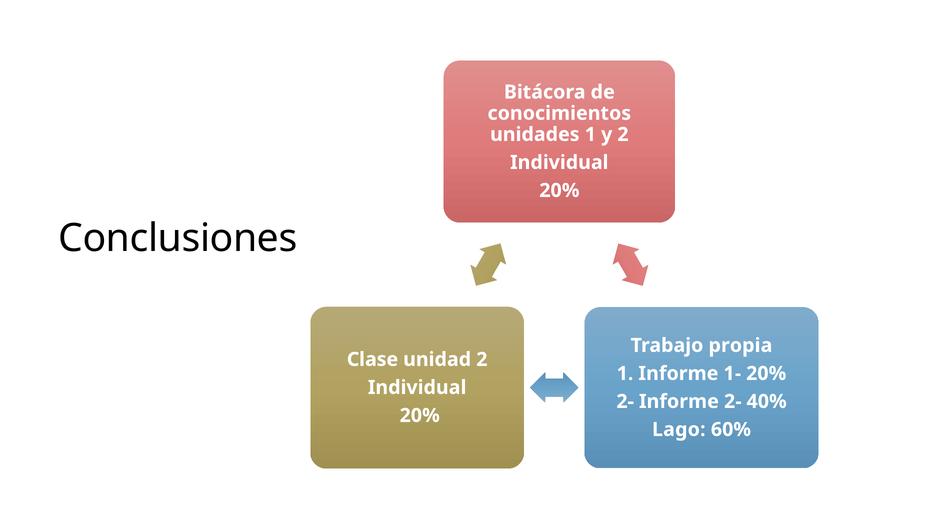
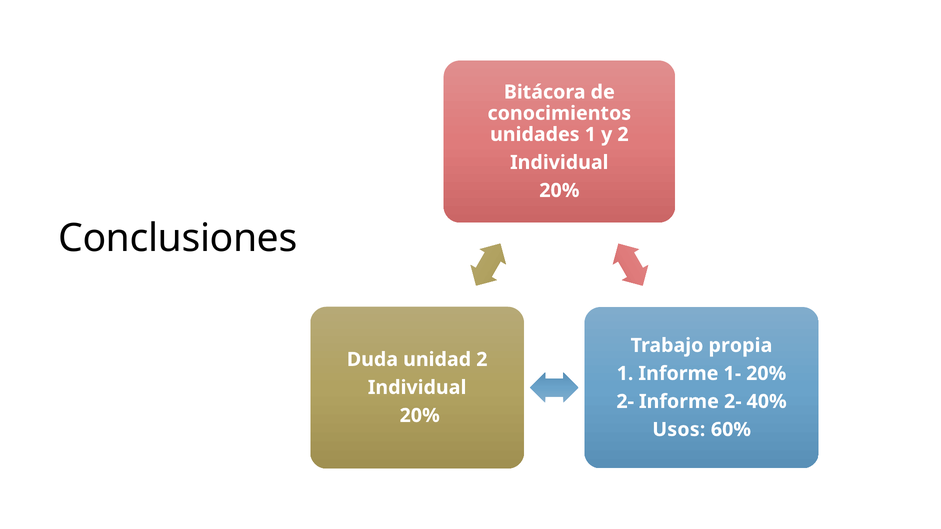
Clase: Clase -> Duda
Lago: Lago -> Usos
